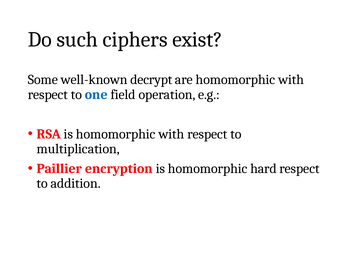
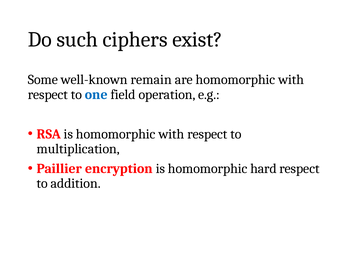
decrypt: decrypt -> remain
